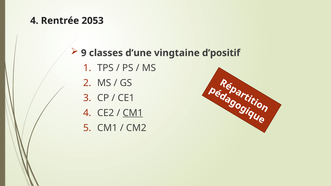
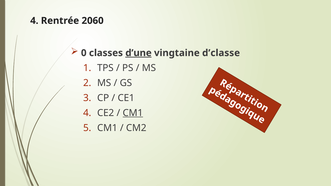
2053: 2053 -> 2060
9: 9 -> 0
d’une underline: none -> present
d’positif: d’positif -> d’classe
